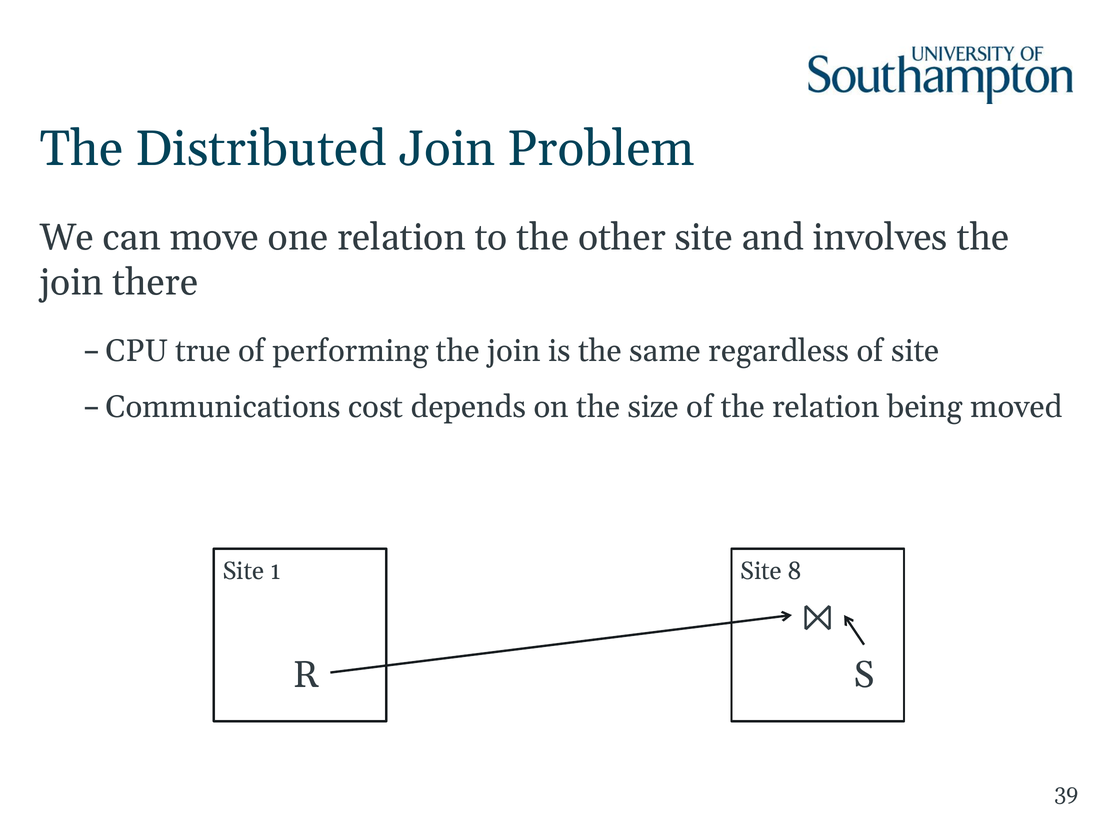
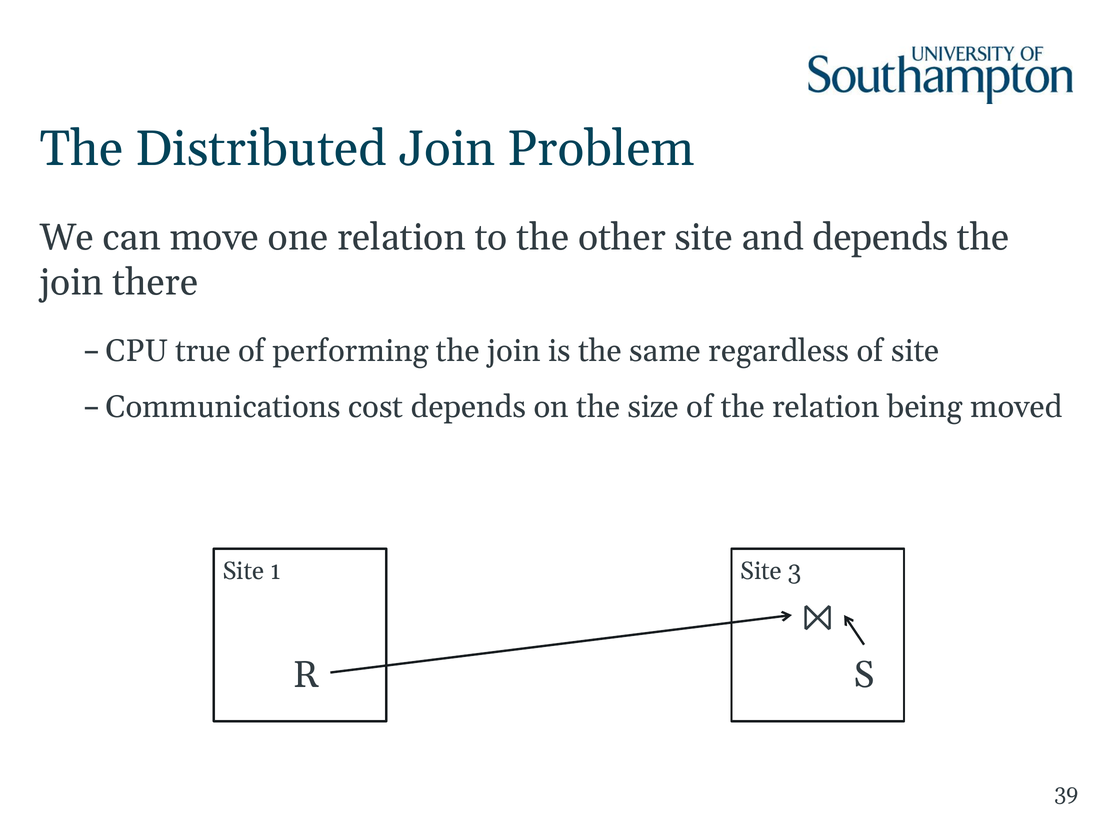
and involves: involves -> depends
8: 8 -> 3
